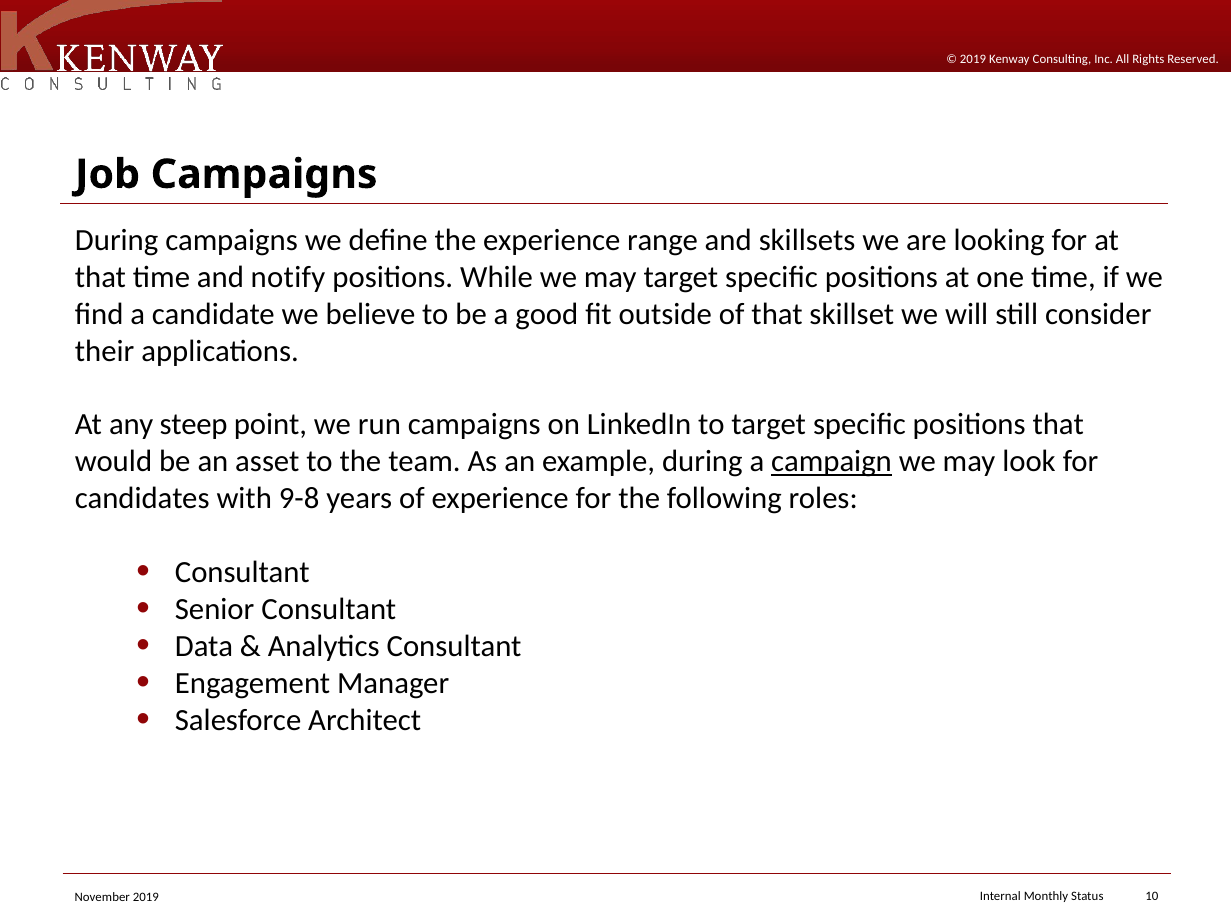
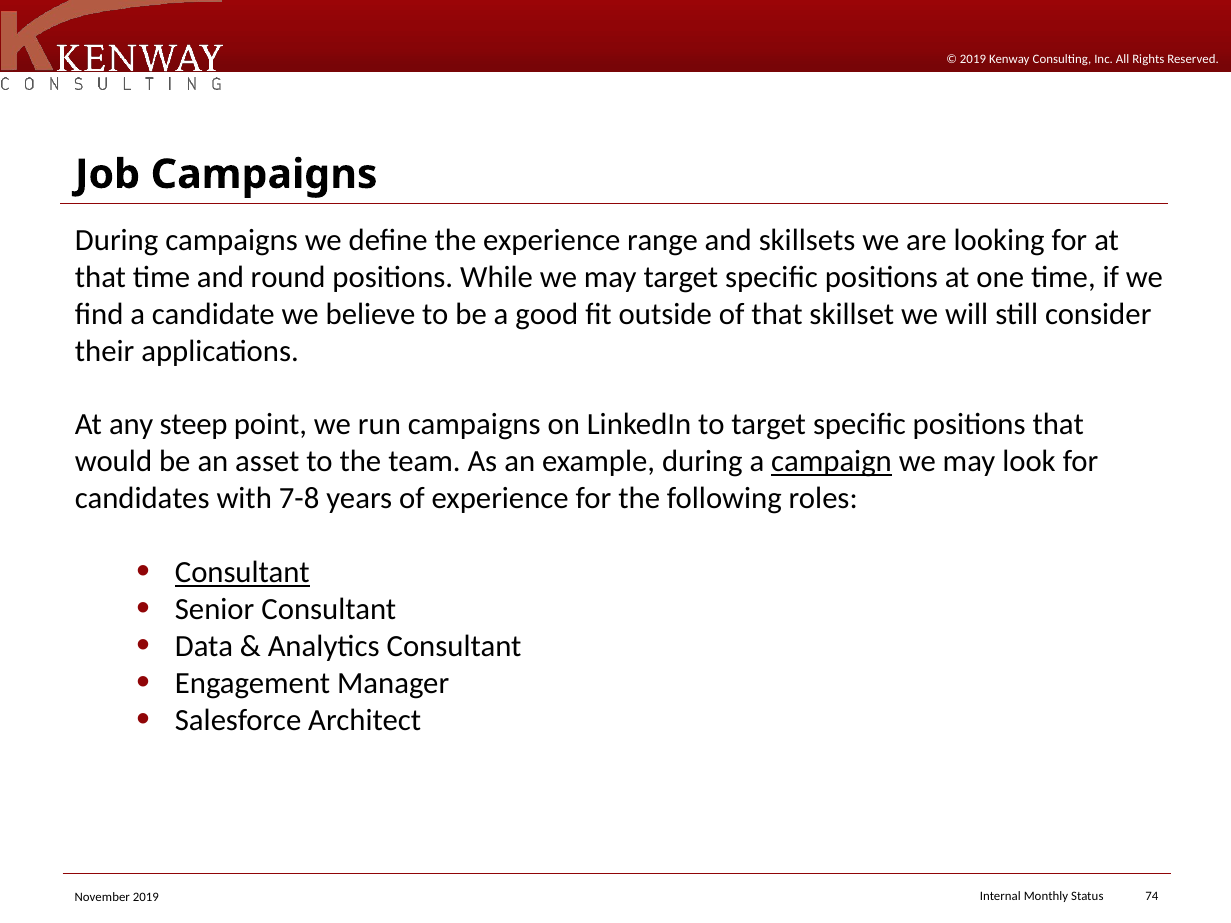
notify: notify -> round
9-8: 9-8 -> 7-8
Consultant at (242, 573) underline: none -> present
10: 10 -> 74
